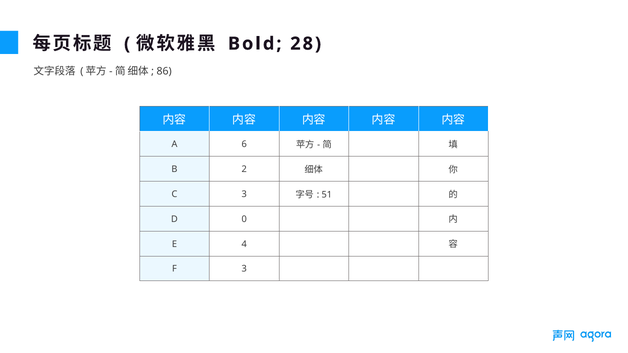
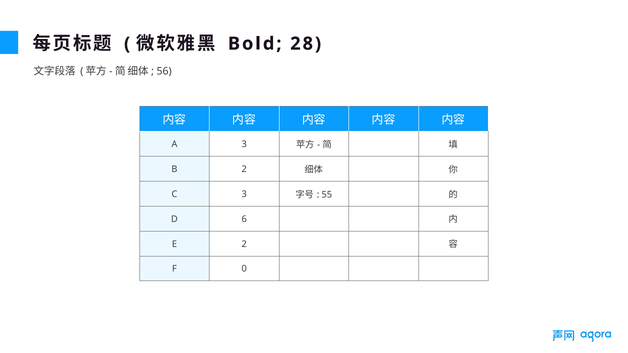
86: 86 -> 56
A 6: 6 -> 3
51: 51 -> 55
0: 0 -> 6
E 4: 4 -> 2
F 3: 3 -> 0
